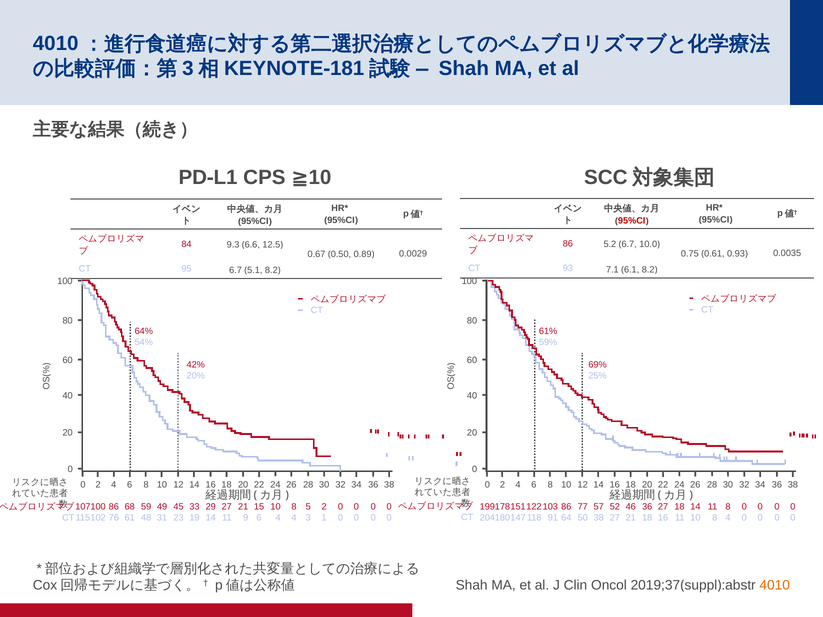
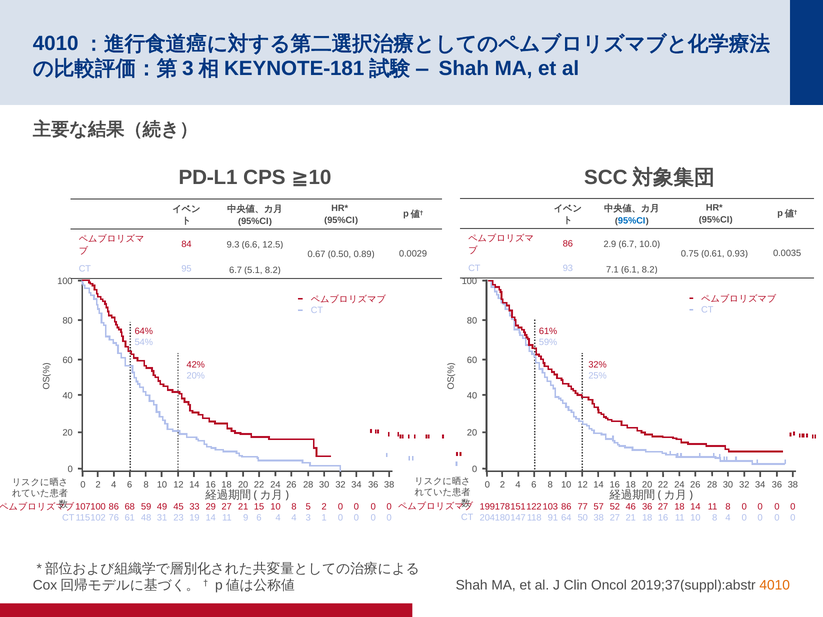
95%CI at (632, 221) colour: red -> blue
5.2: 5.2 -> 2.9
69%: 69% -> 32%
